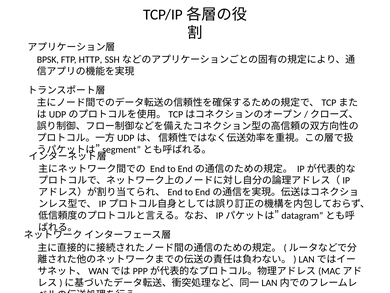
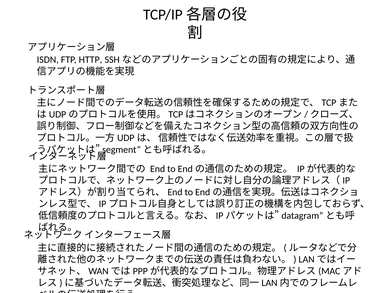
BPSK: BPSK -> ISDN
